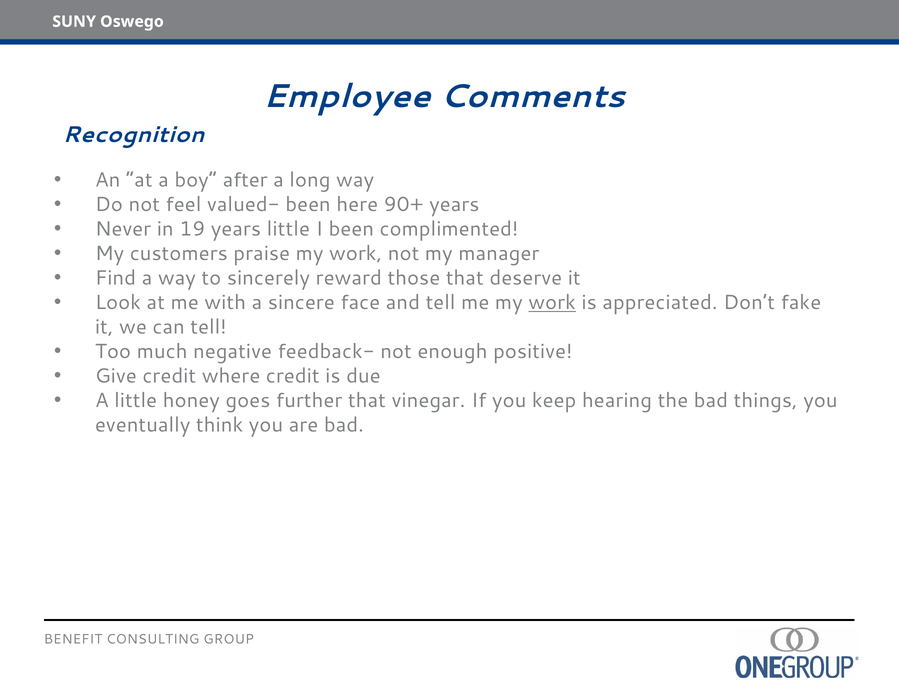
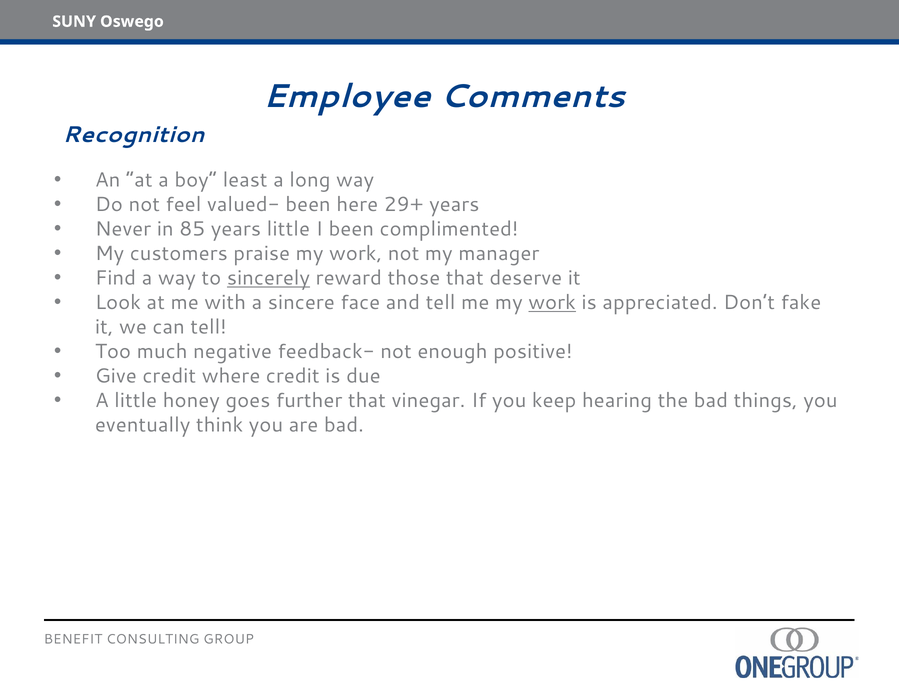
after: after -> least
90+: 90+ -> 29+
19: 19 -> 85
sincerely underline: none -> present
